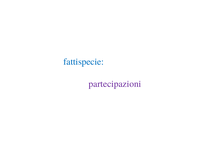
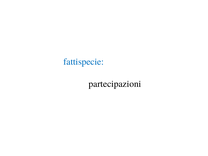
partecipazioni at (115, 84) colour: purple -> black
